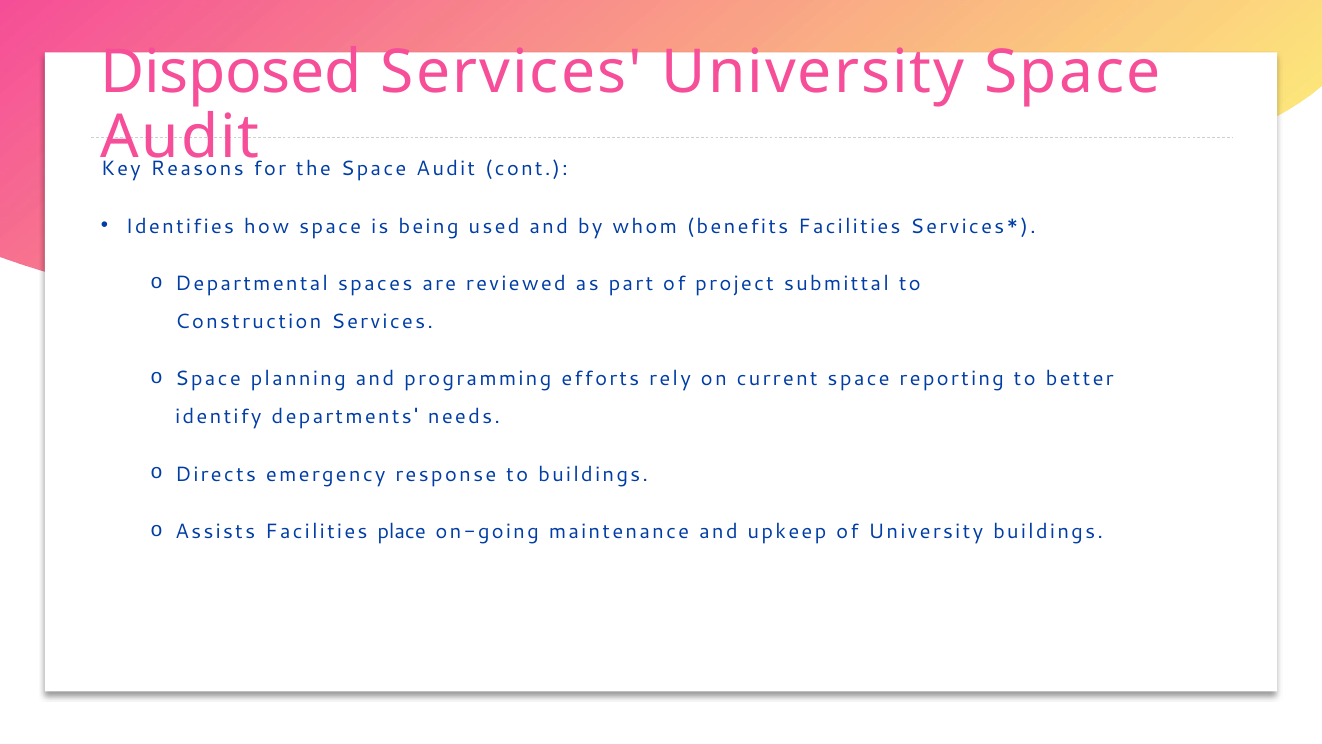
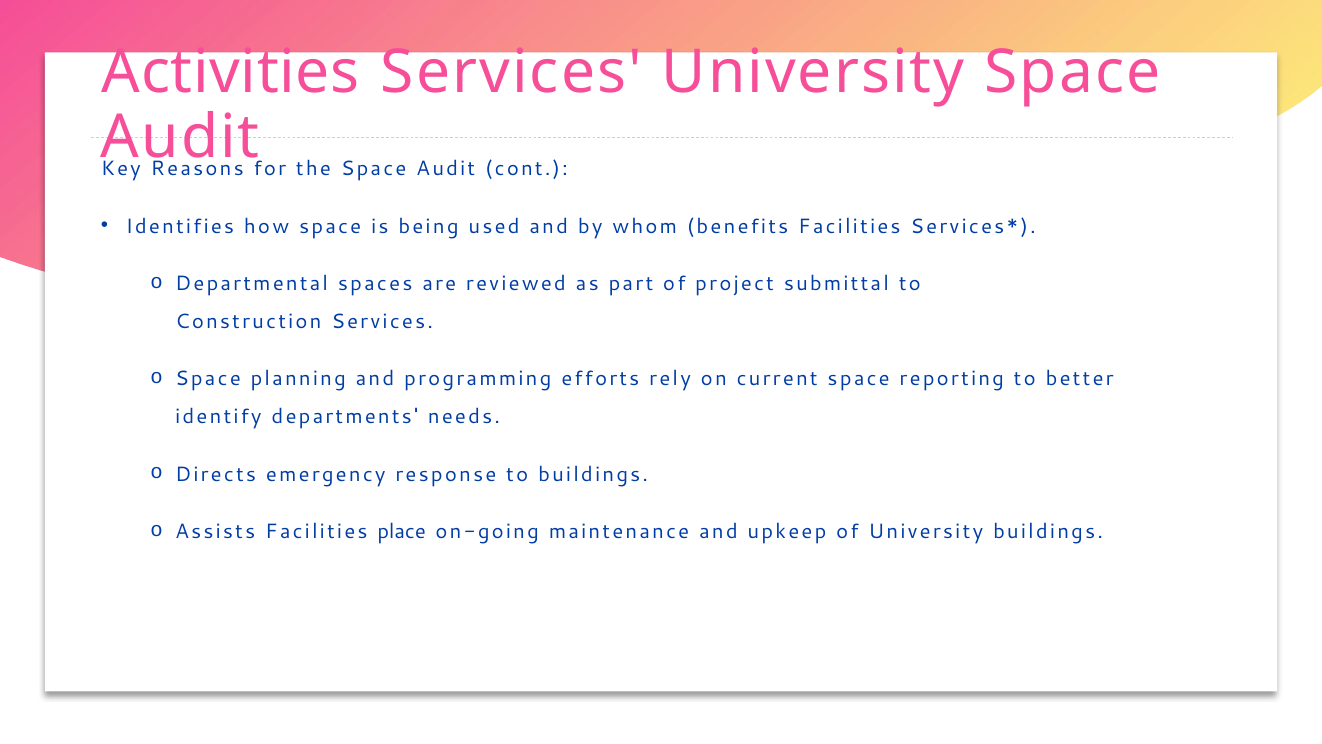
Disposed: Disposed -> Activities
